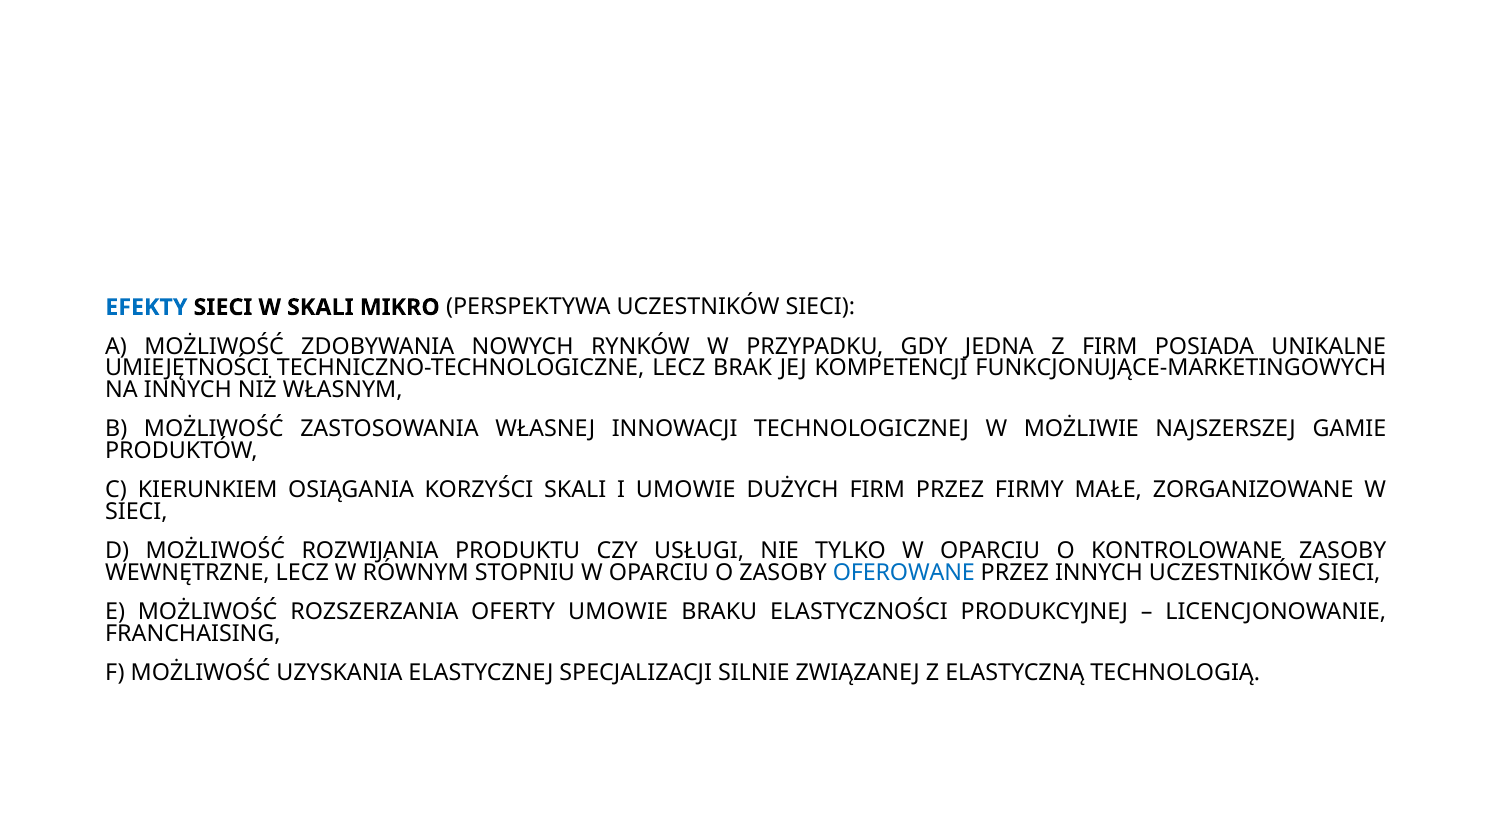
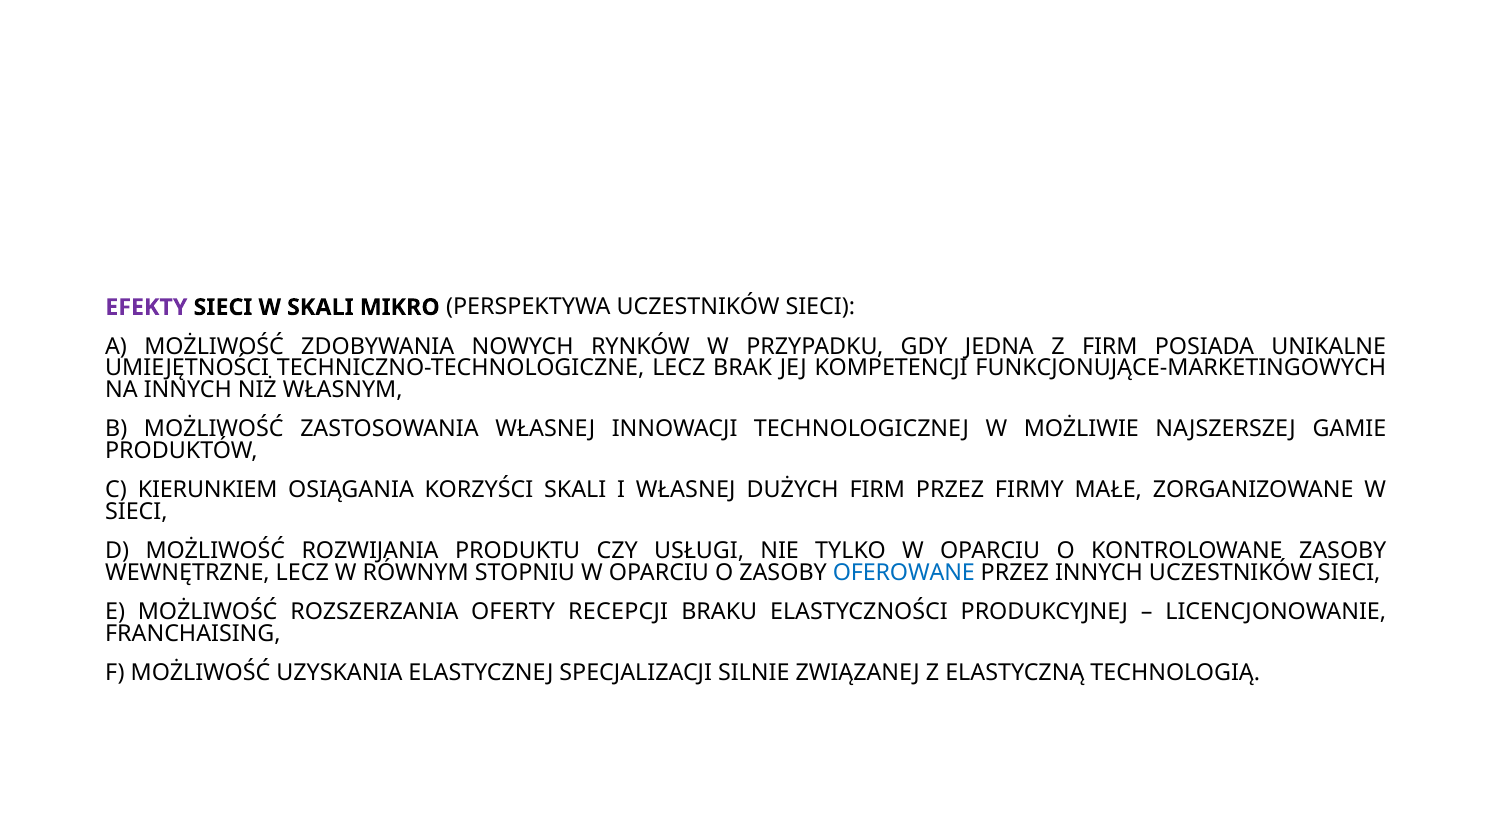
EFEKTY colour: blue -> purple
I UMOWIE: UMOWIE -> WŁASNEJ
OFERTY UMOWIE: UMOWIE -> RECEPCJI
